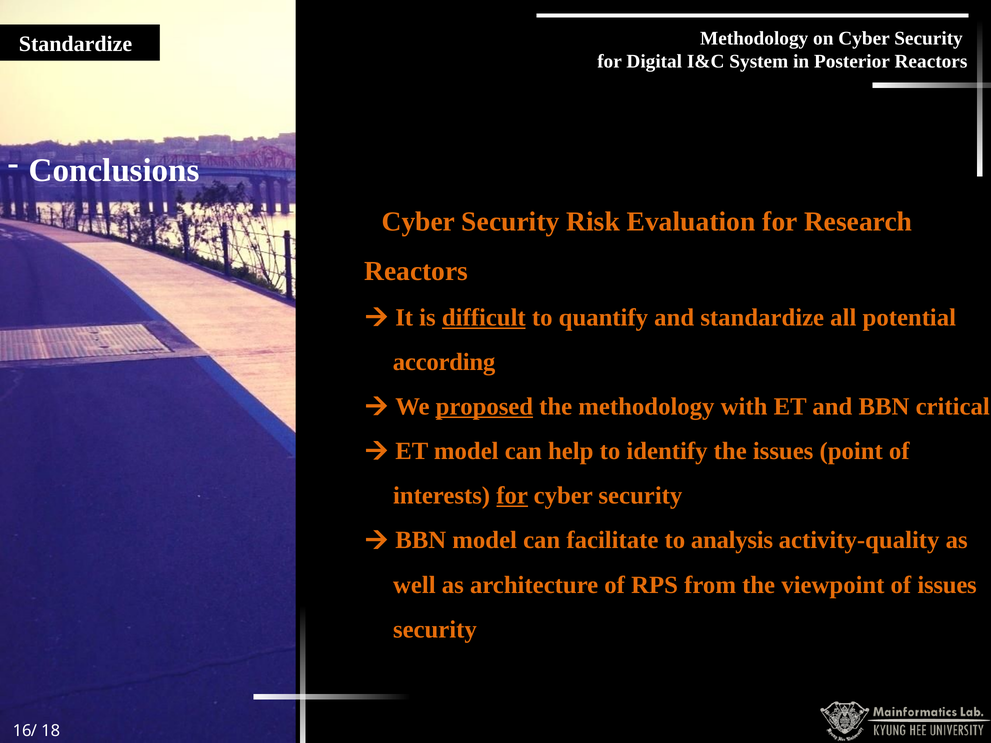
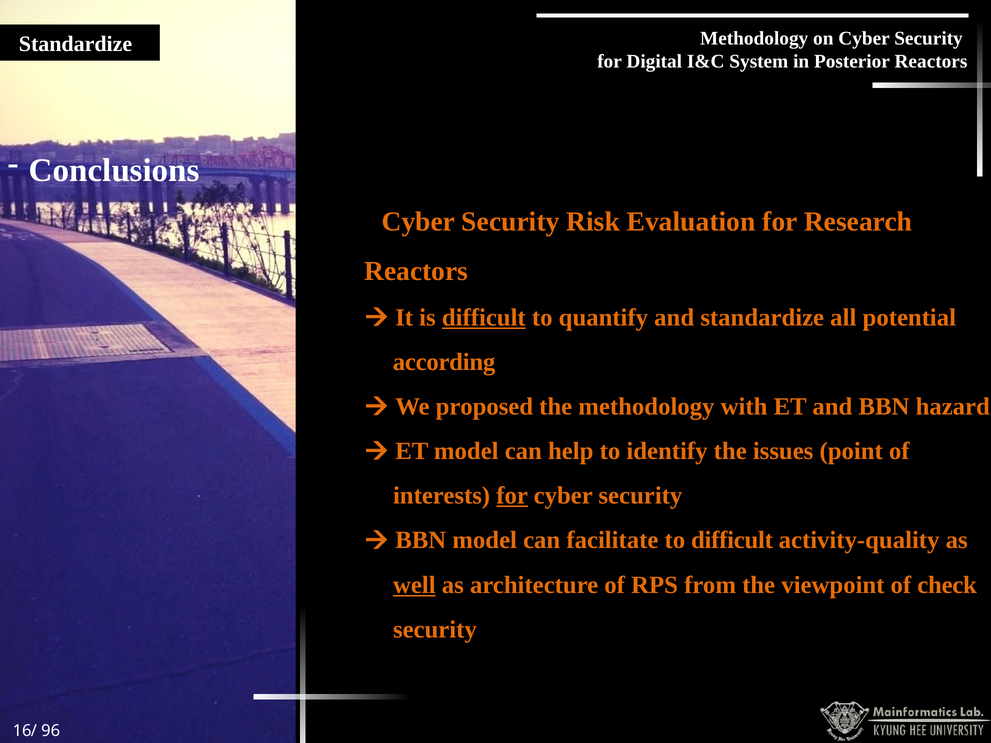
proposed underline: present -> none
critical: critical -> hazard
to analysis: analysis -> difficult
well underline: none -> present
of issues: issues -> check
18: 18 -> 96
